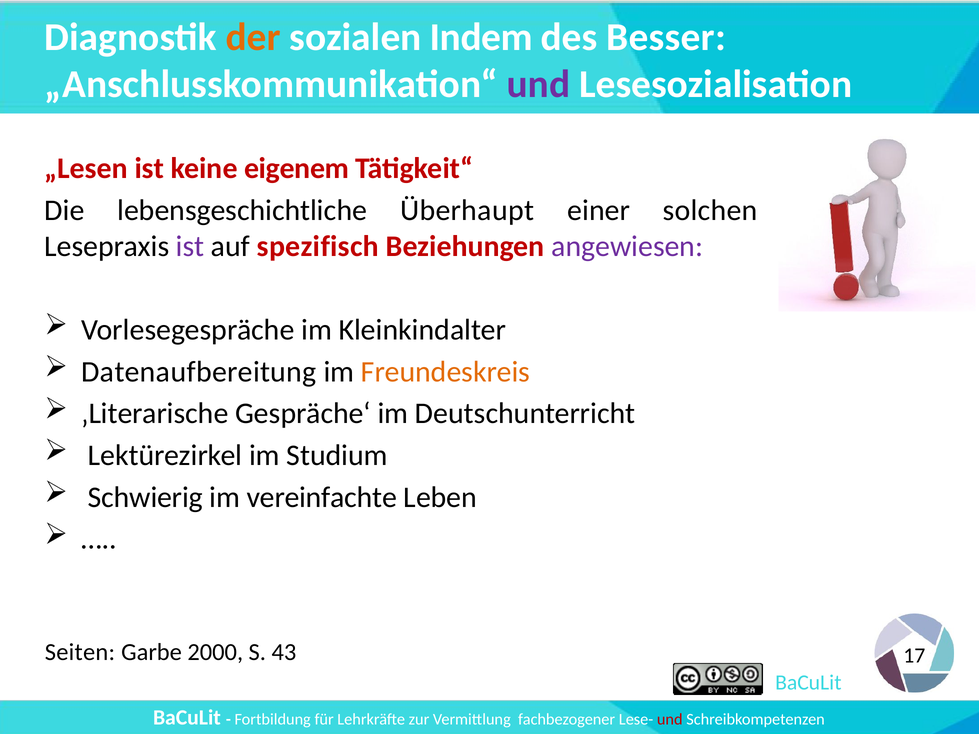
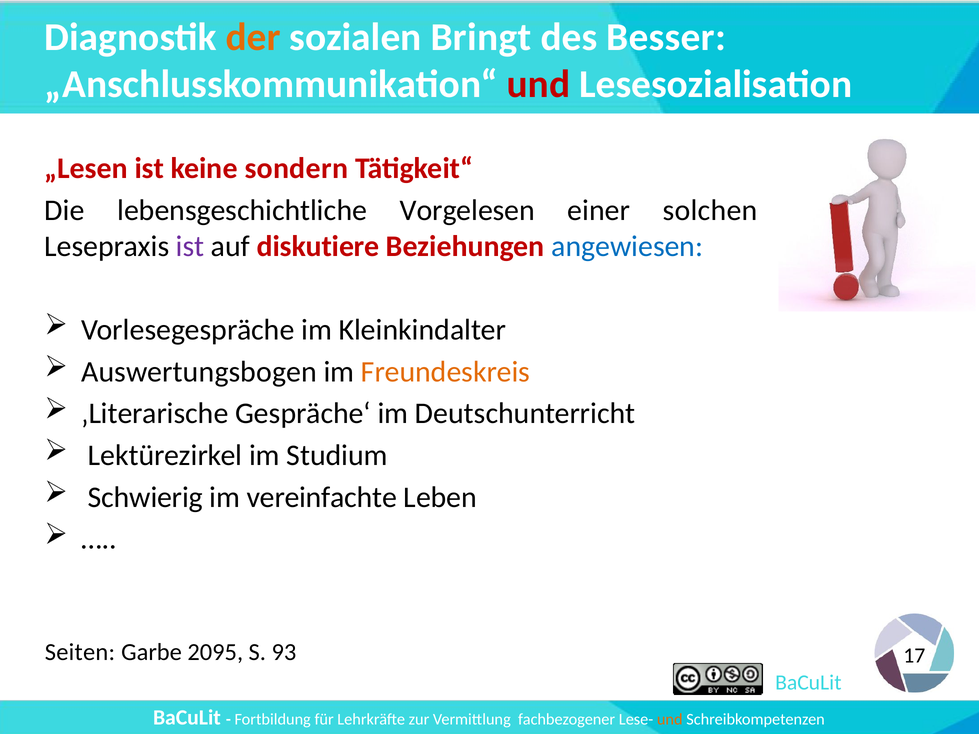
Indem: Indem -> Bringt
und at (538, 84) colour: purple -> red
eigenem: eigenem -> sondern
Überhaupt: Überhaupt -> Vorgelesen
spezifisch: spezifisch -> diskutiere
angewiesen colour: purple -> blue
Datenaufbereitung: Datenaufbereitung -> Auswertungsbogen
2000: 2000 -> 2095
43: 43 -> 93
und at (670, 720) colour: red -> orange
